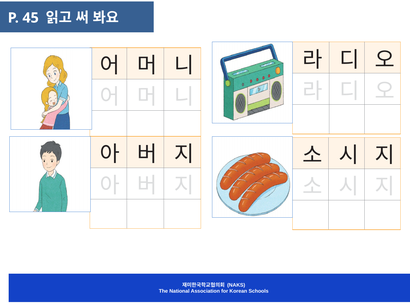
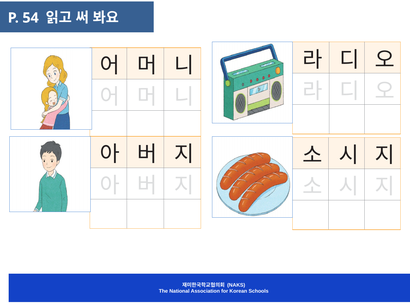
45: 45 -> 54
